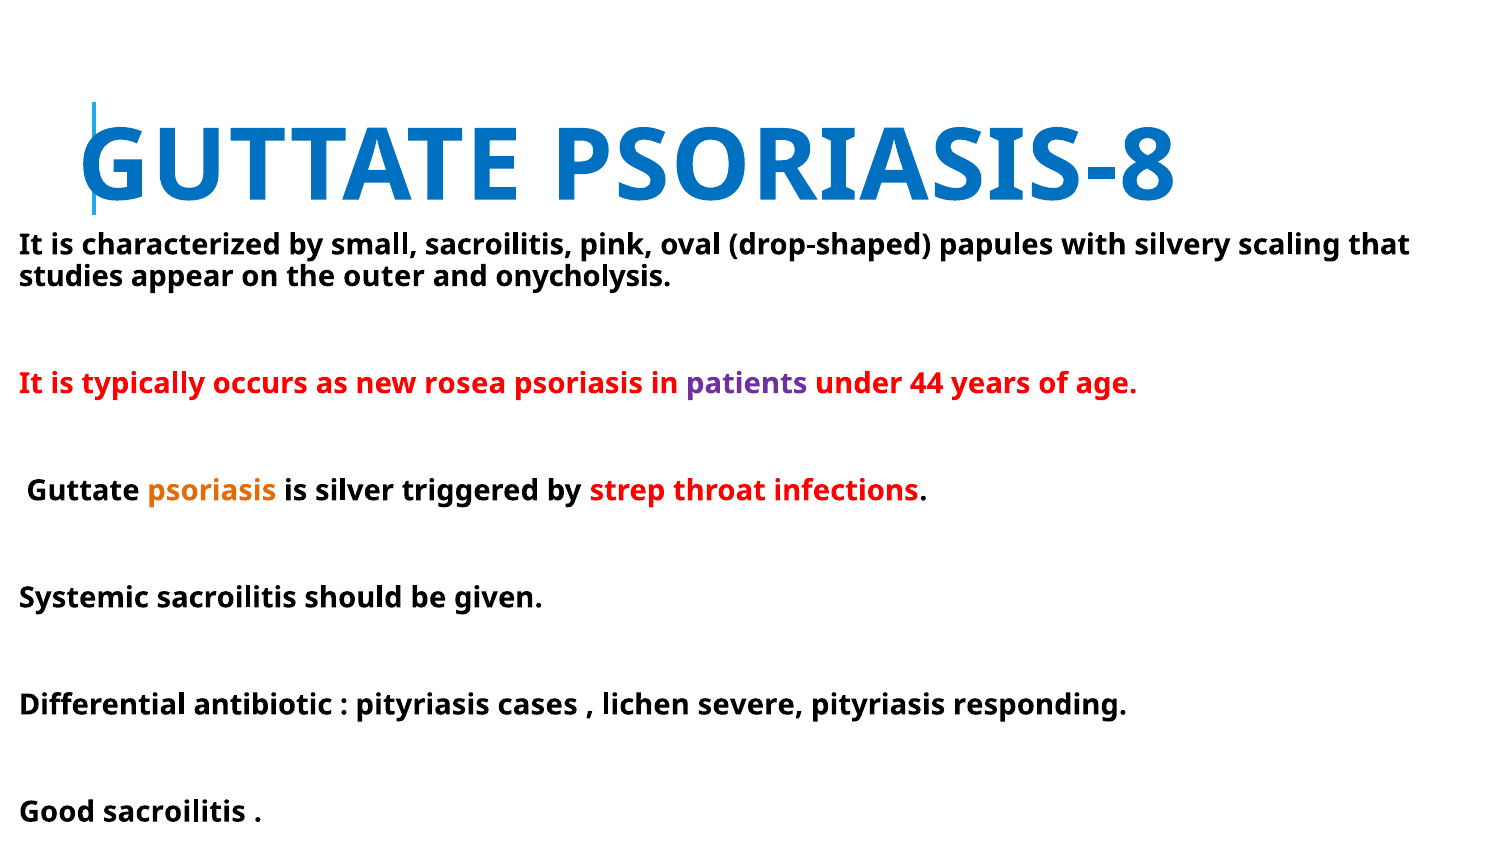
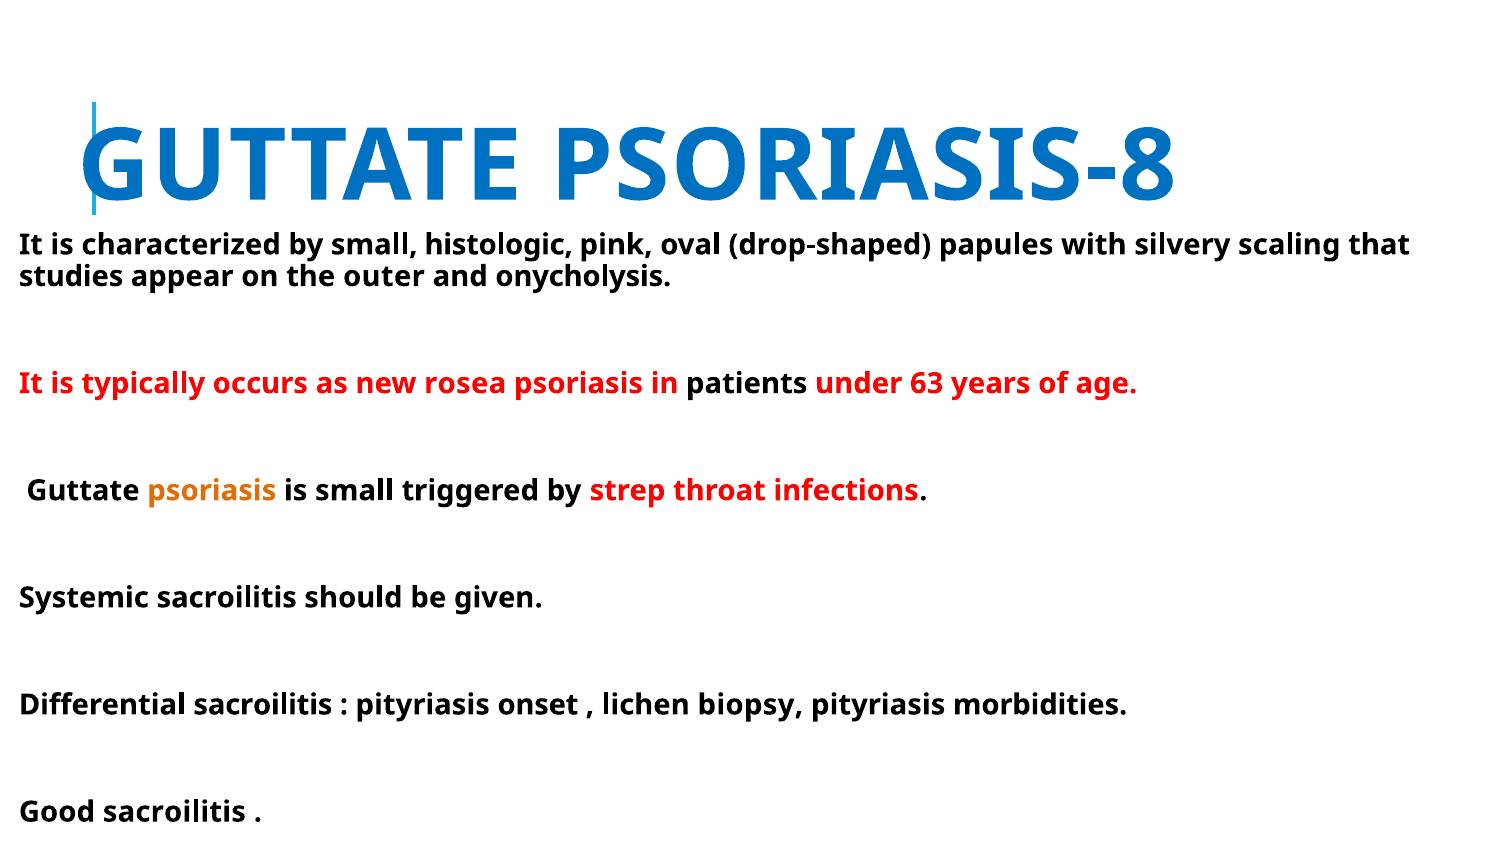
sacroilitis at (499, 245): sacroilitis -> histologic
patients colour: purple -> black
44: 44 -> 63
is silver: silver -> small
Differential antibiotic: antibiotic -> sacroilitis
cases: cases -> onset
severe: severe -> biopsy
responding: responding -> morbidities
